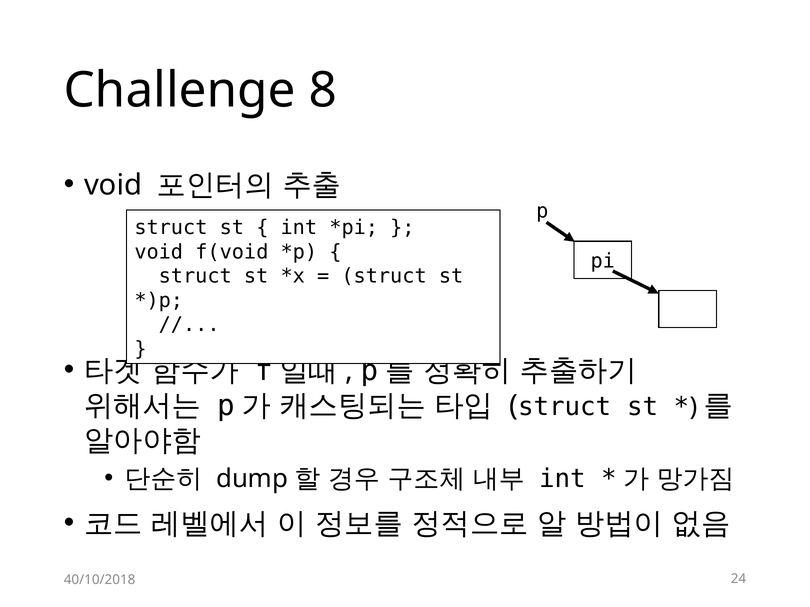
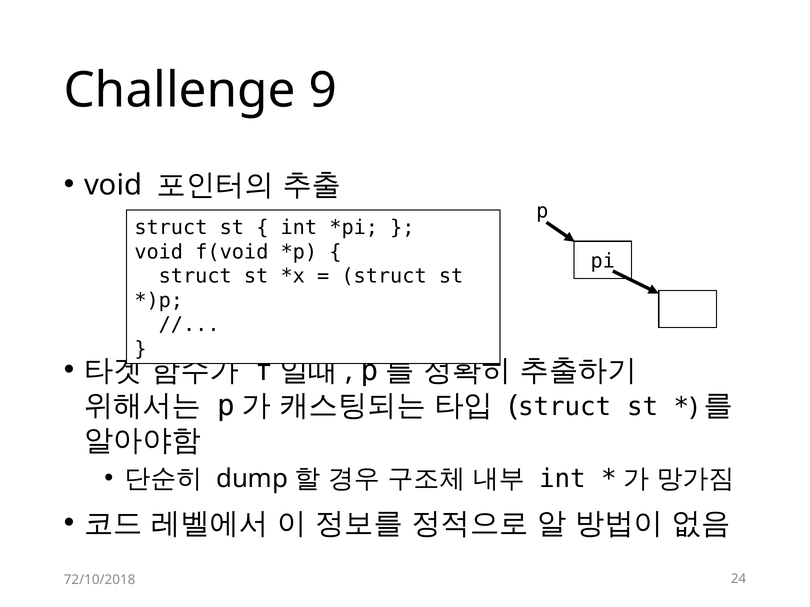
8: 8 -> 9
40/10/2018: 40/10/2018 -> 72/10/2018
